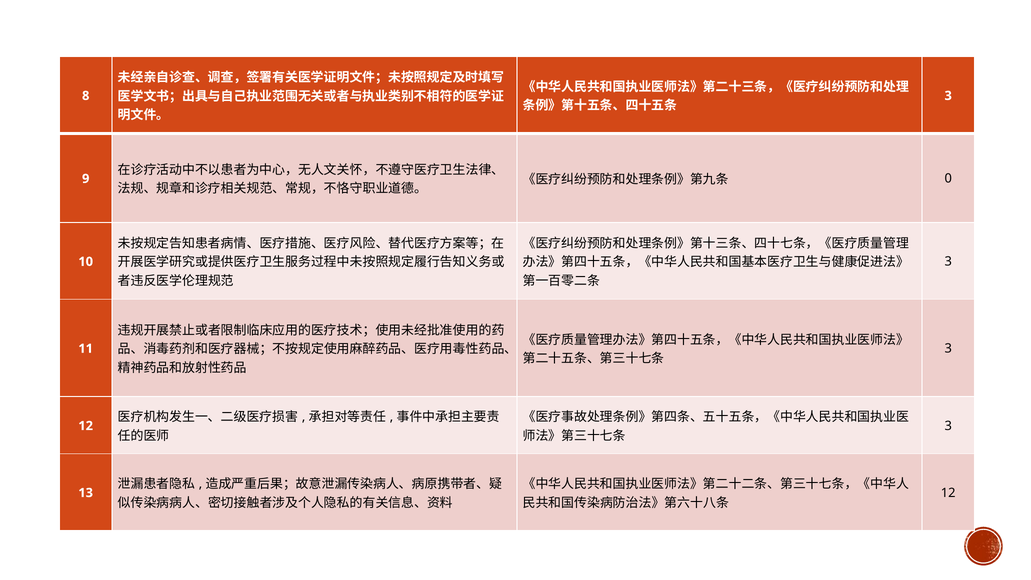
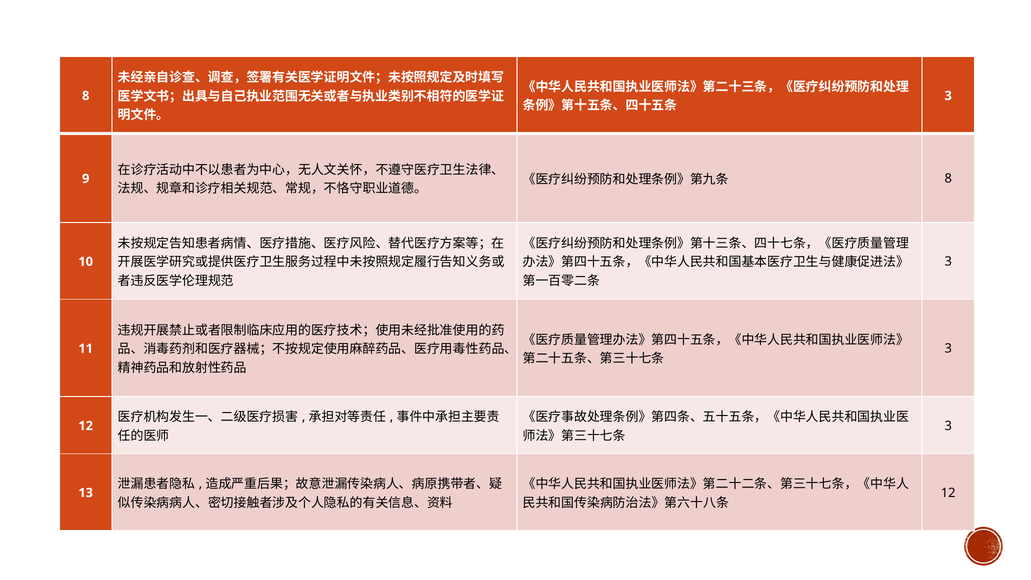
0 at (948, 179): 0 -> 8
